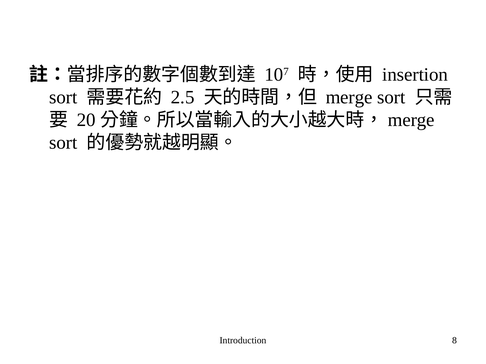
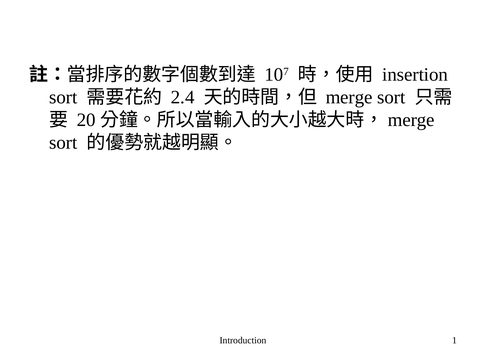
2.5: 2.5 -> 2.4
8: 8 -> 1
